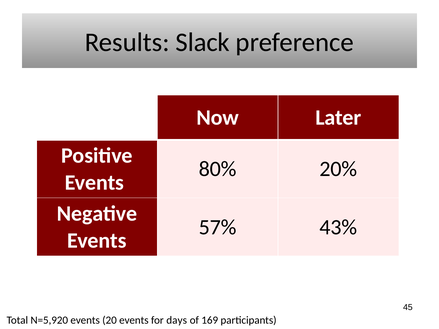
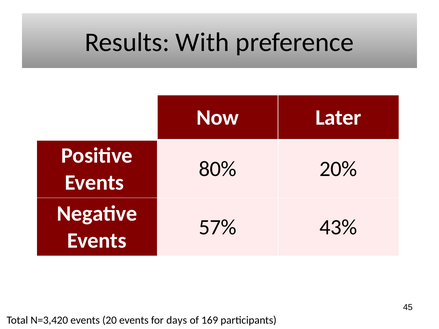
Slack: Slack -> With
N=5,920: N=5,920 -> N=3,420
